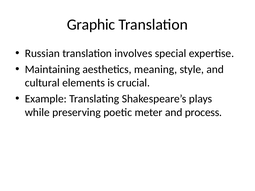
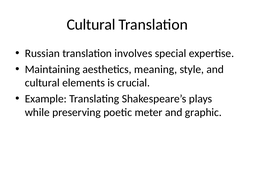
Graphic at (91, 25): Graphic -> Cultural
process: process -> graphic
